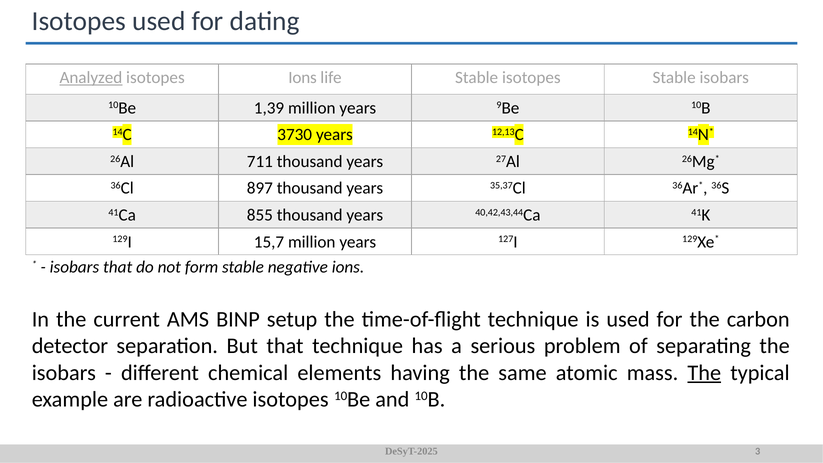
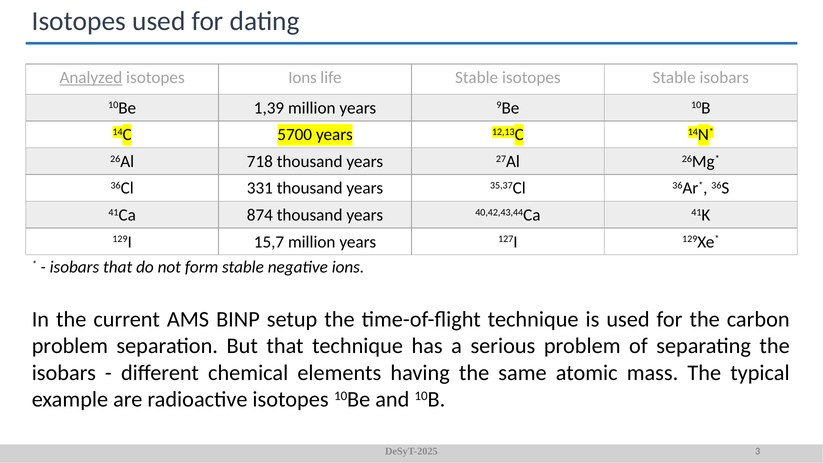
3730: 3730 -> 5700
711: 711 -> 718
897: 897 -> 331
855: 855 -> 874
detector at (70, 346): detector -> problem
The at (704, 373) underline: present -> none
